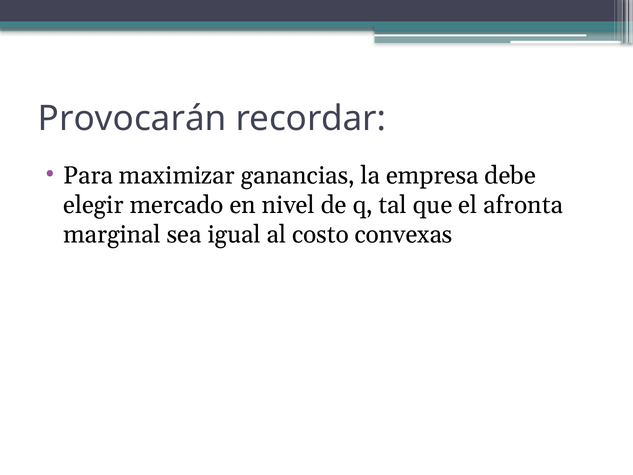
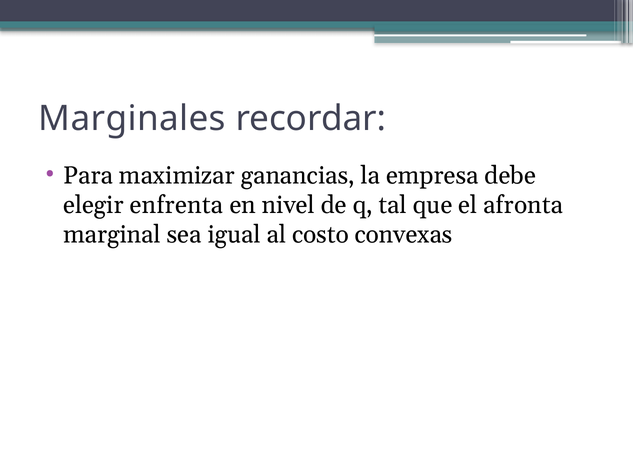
Provocarán: Provocarán -> Marginales
mercado: mercado -> enfrenta
